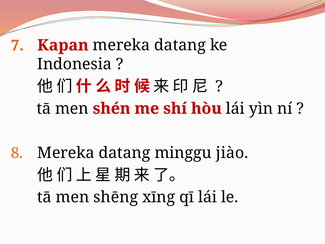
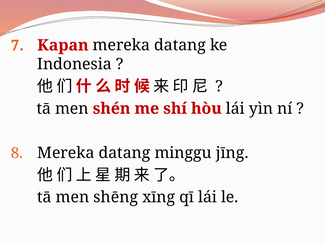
jiào: jiào -> jīng
